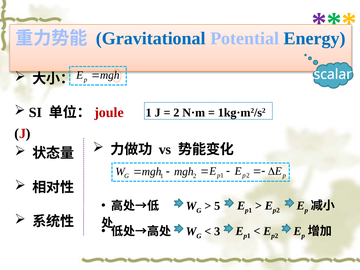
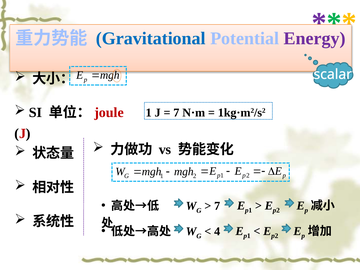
Energy colour: blue -> purple
2 at (176, 113): 2 -> 7
5 at (217, 206): 5 -> 7
3: 3 -> 4
